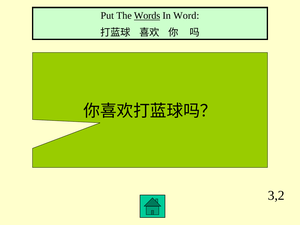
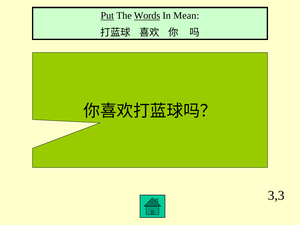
Put underline: none -> present
Word: Word -> Mean
3,2: 3,2 -> 3,3
